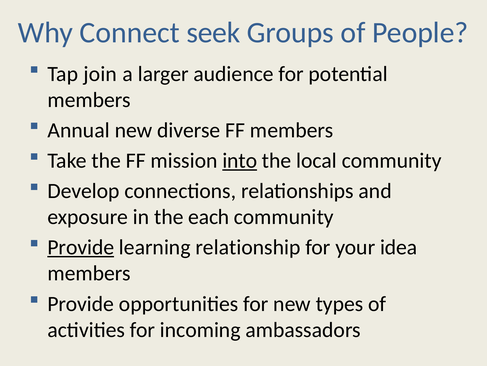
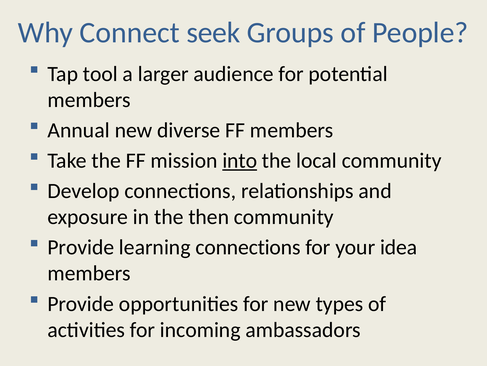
join: join -> tool
each: each -> then
Provide at (81, 247) underline: present -> none
learning relationship: relationship -> connections
